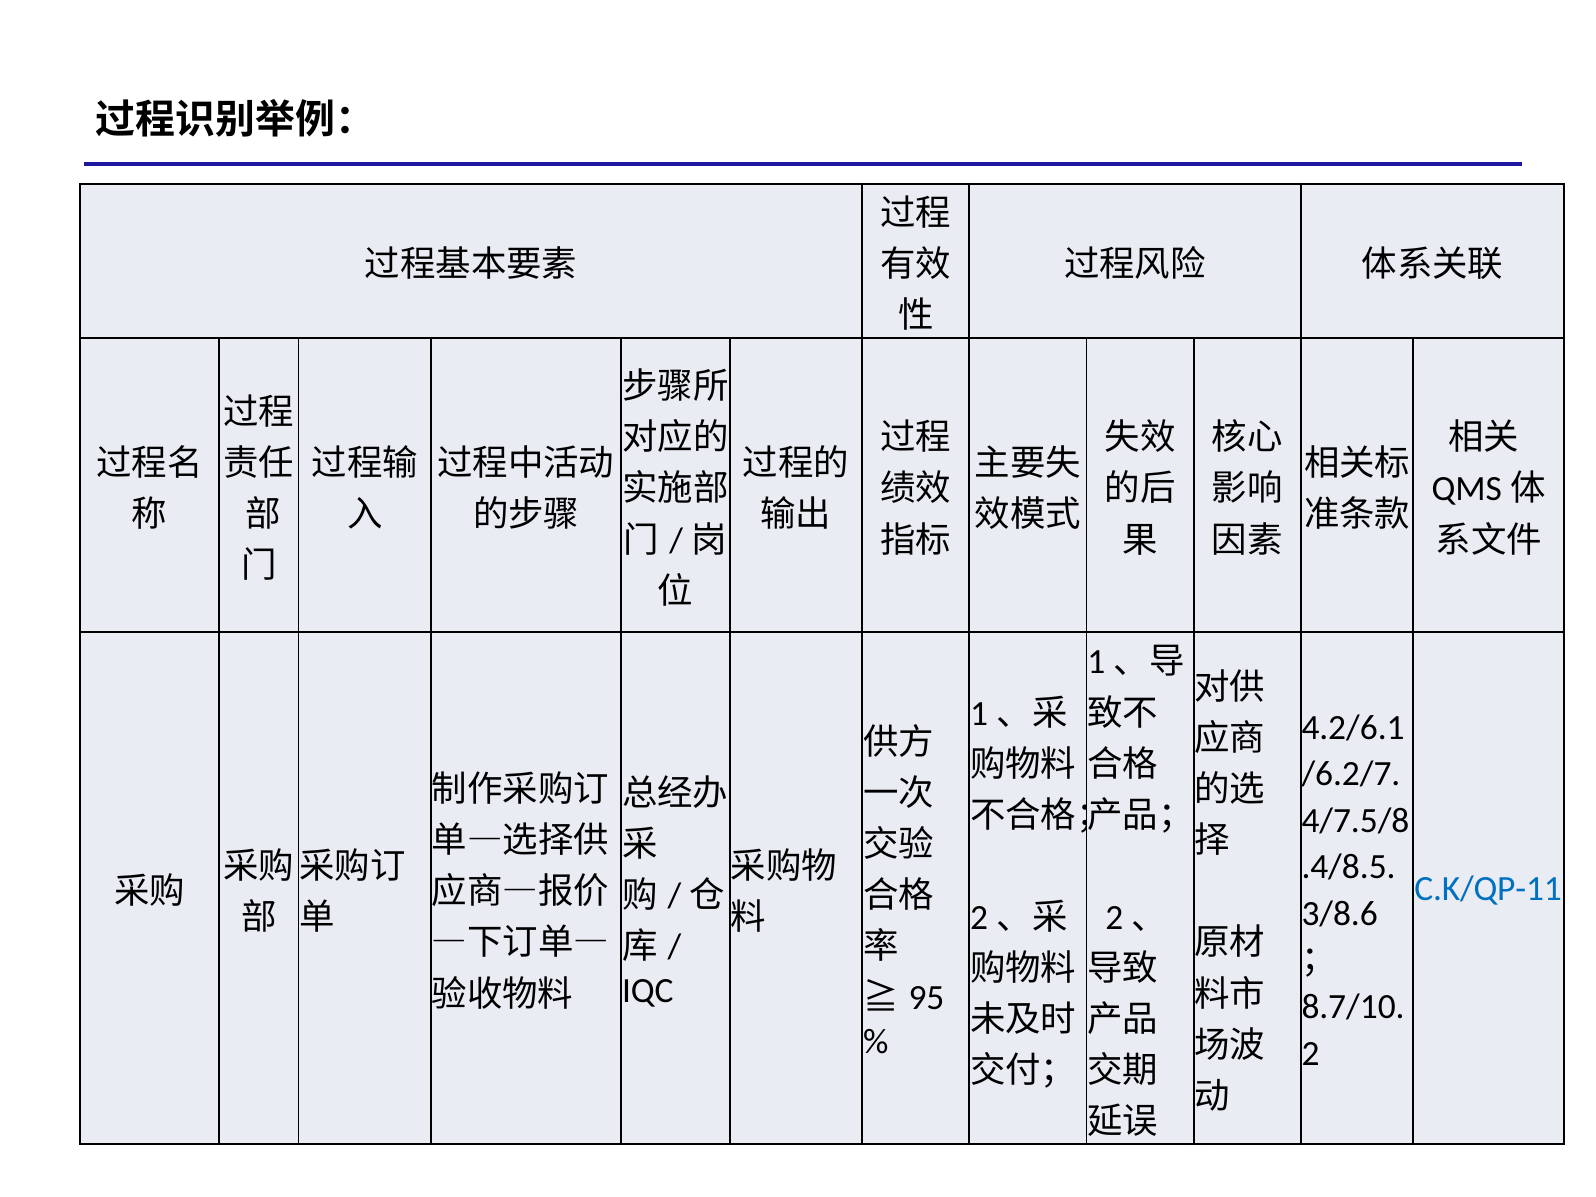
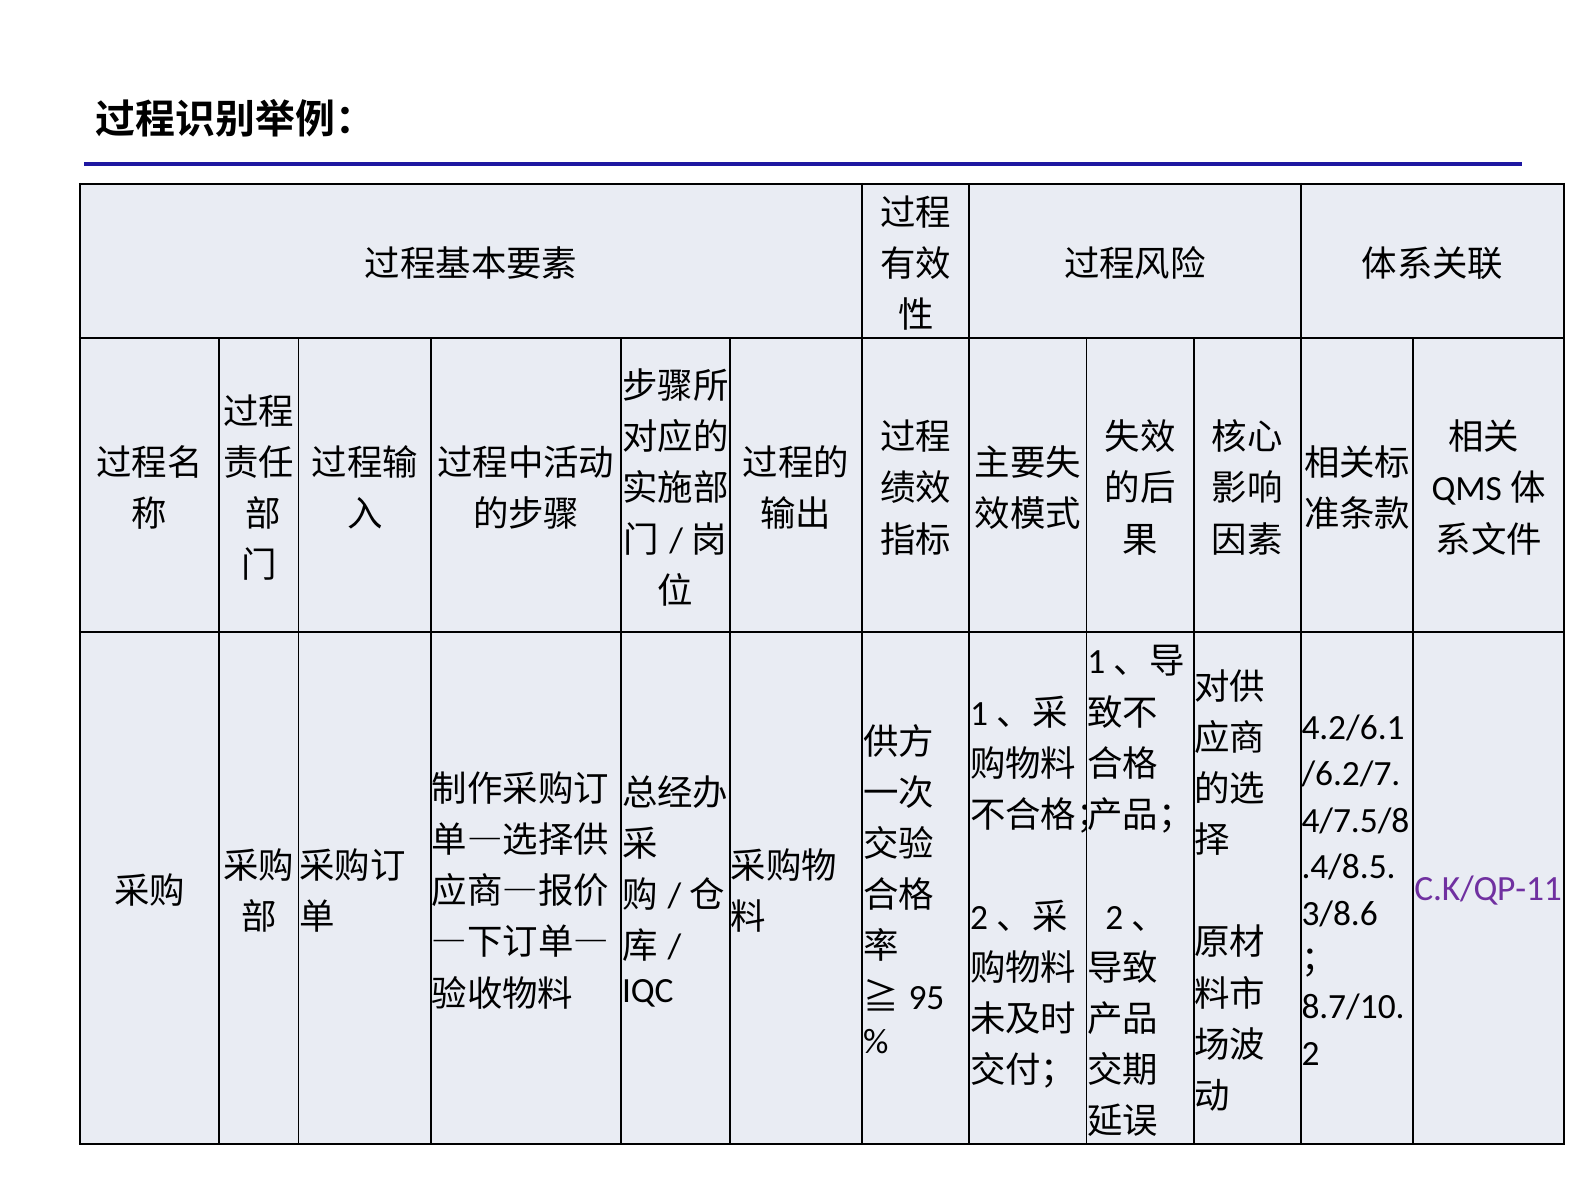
C.K/QP-11 colour: blue -> purple
